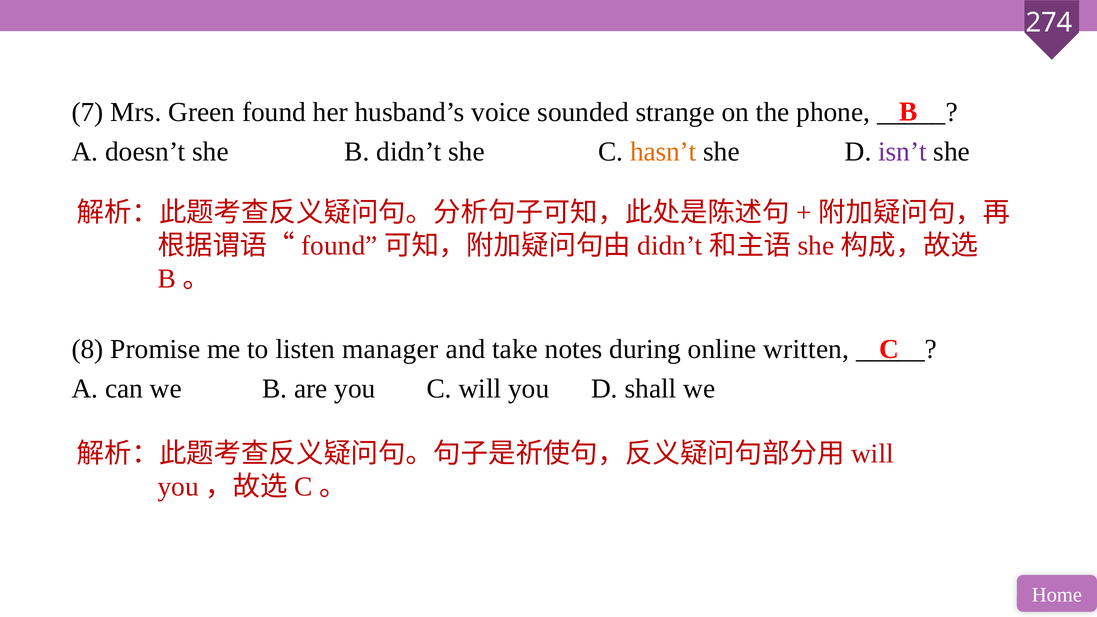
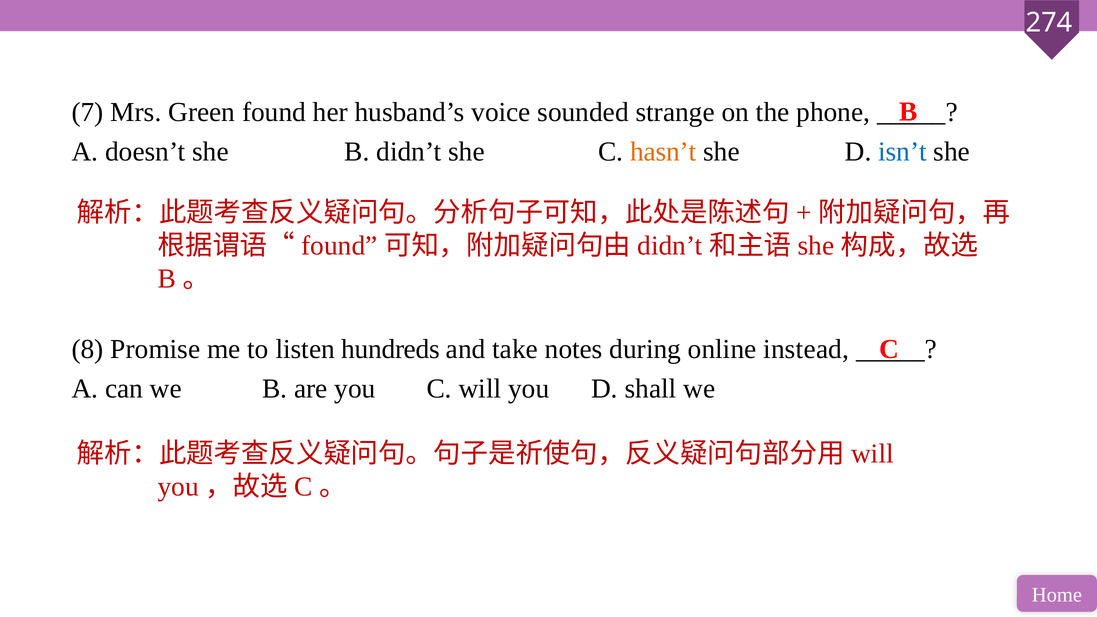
isn’t colour: purple -> blue
manager: manager -> hundreds
written: written -> instead
